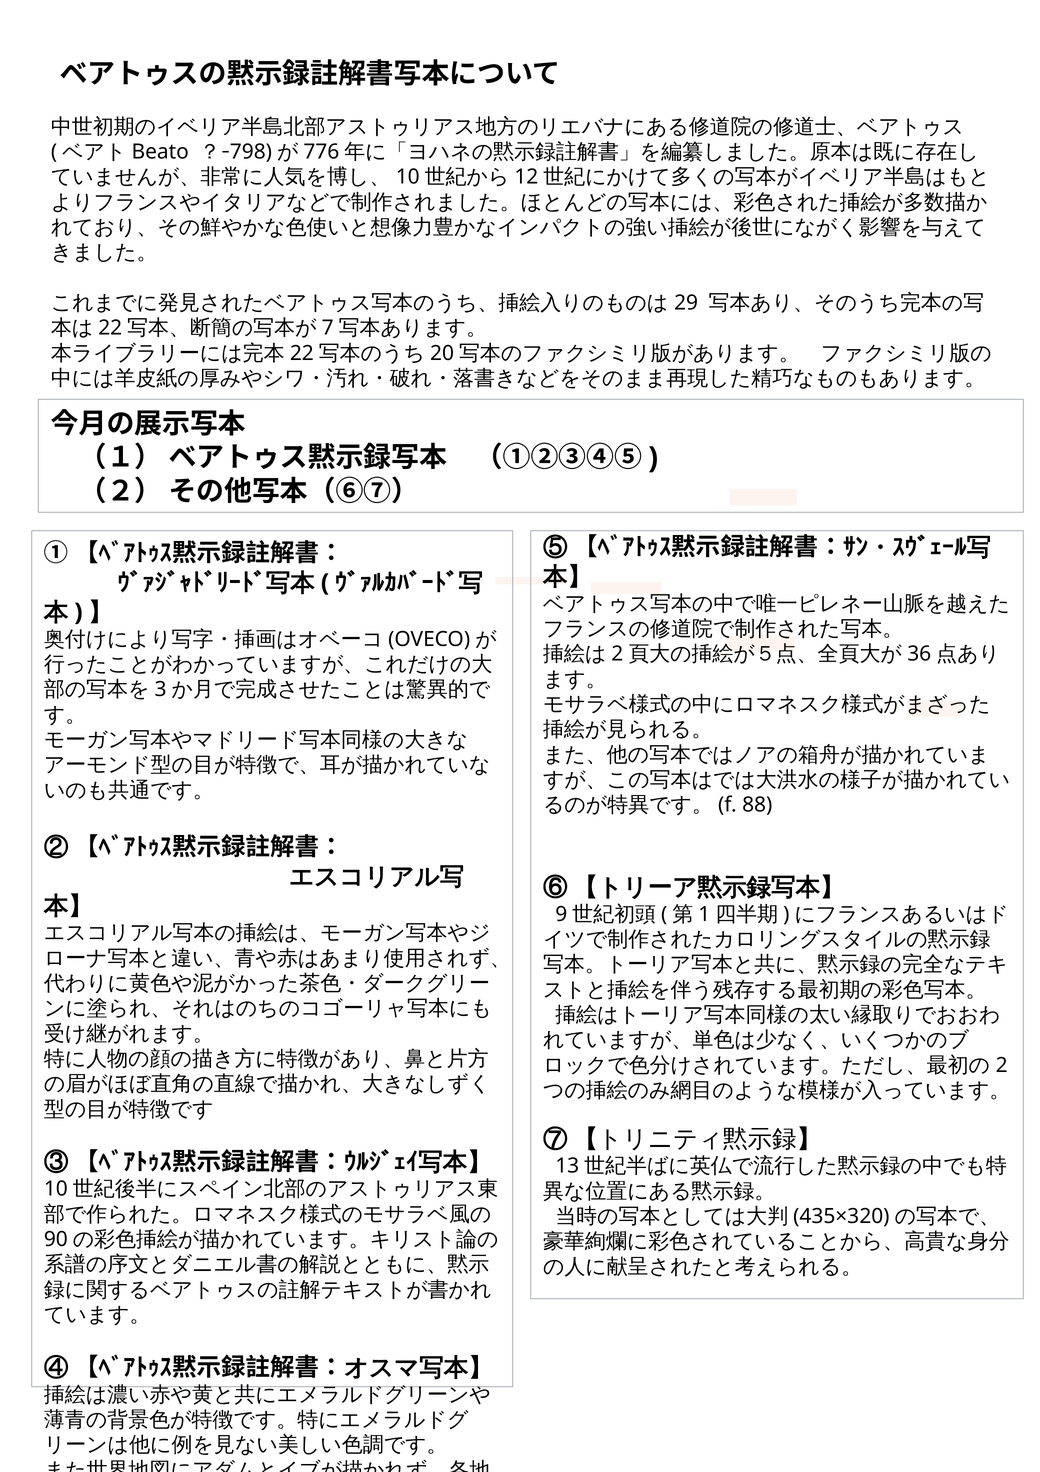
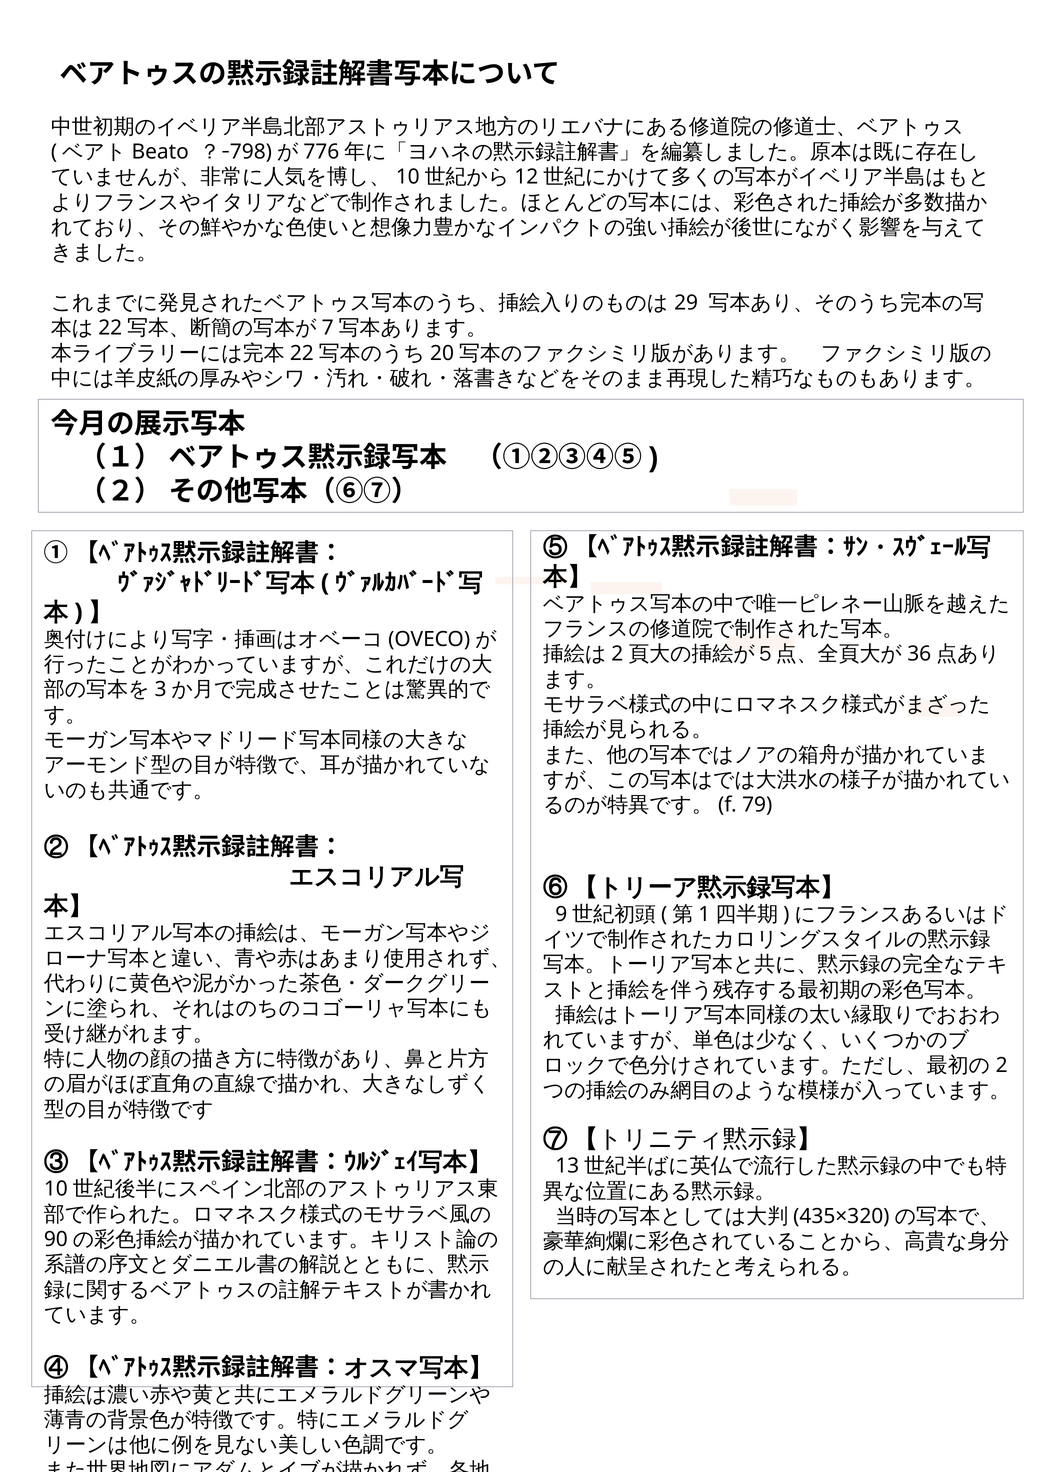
88: 88 -> 79
